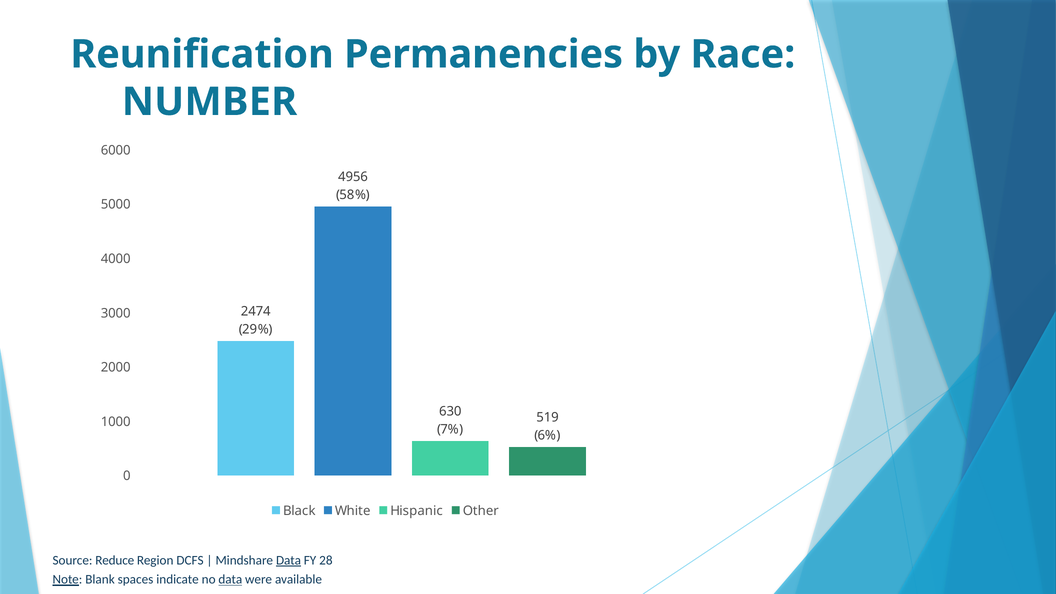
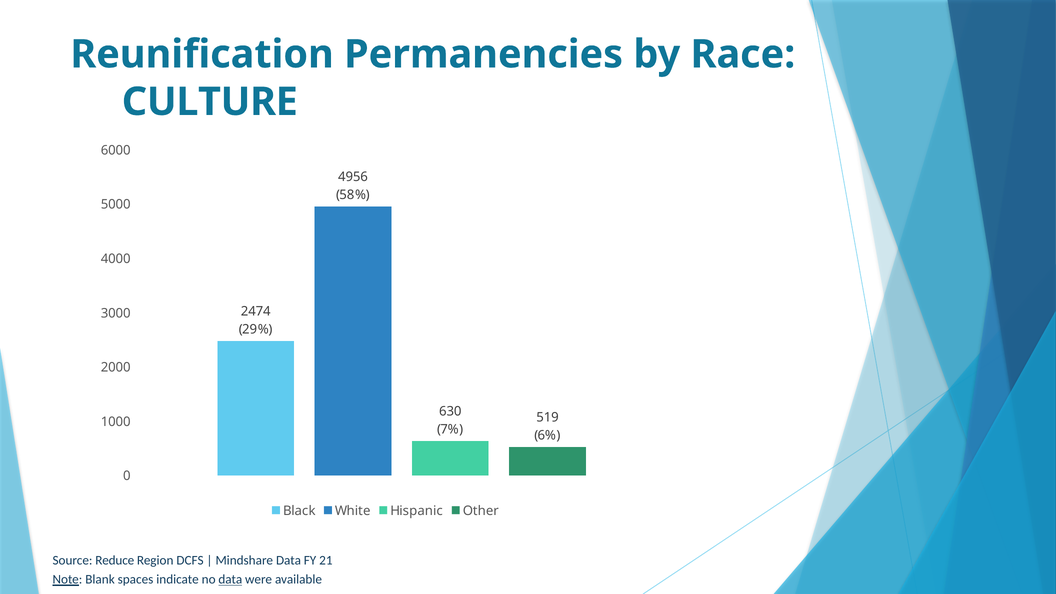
NUMBER: NUMBER -> CULTURE
Data at (288, 560) underline: present -> none
28: 28 -> 21
